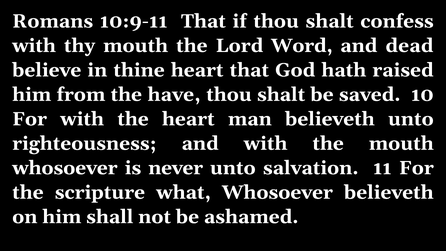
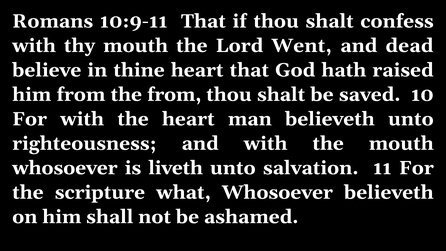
Word: Word -> Went
the have: have -> from
never: never -> liveth
